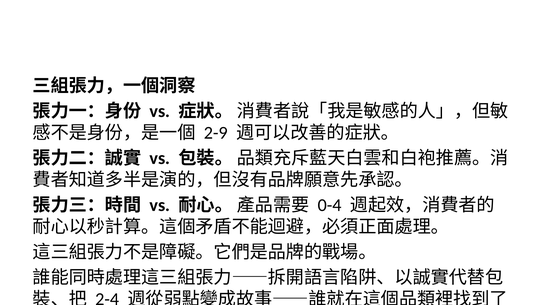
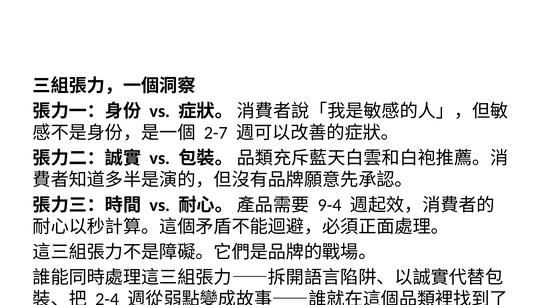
2-9: 2-9 -> 2-7
0-4: 0-4 -> 9-4
